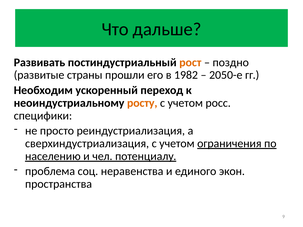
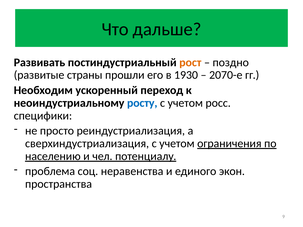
1982: 1982 -> 1930
2050-е: 2050-е -> 2070-е
росту colour: orange -> blue
